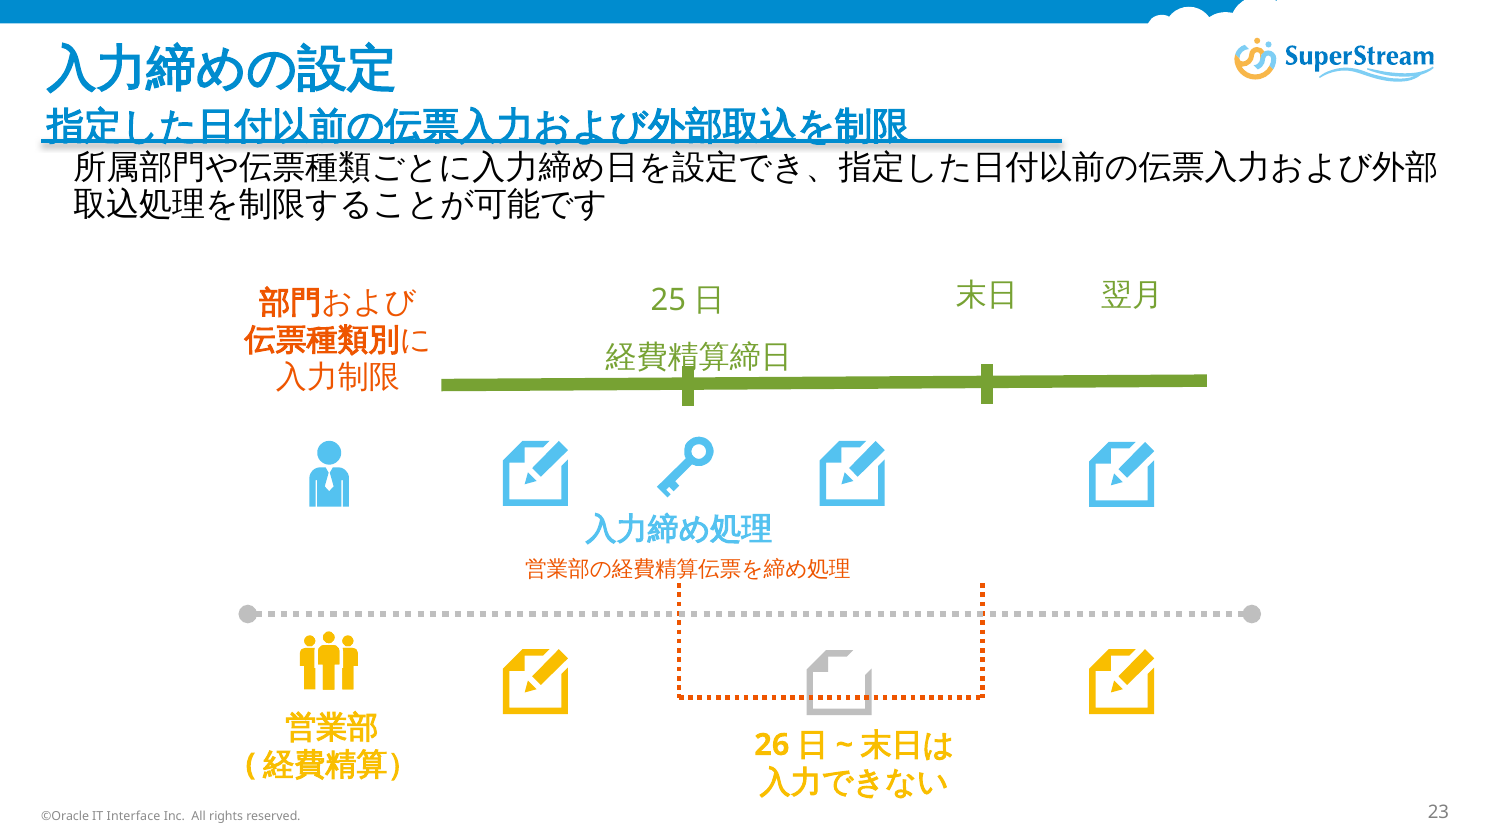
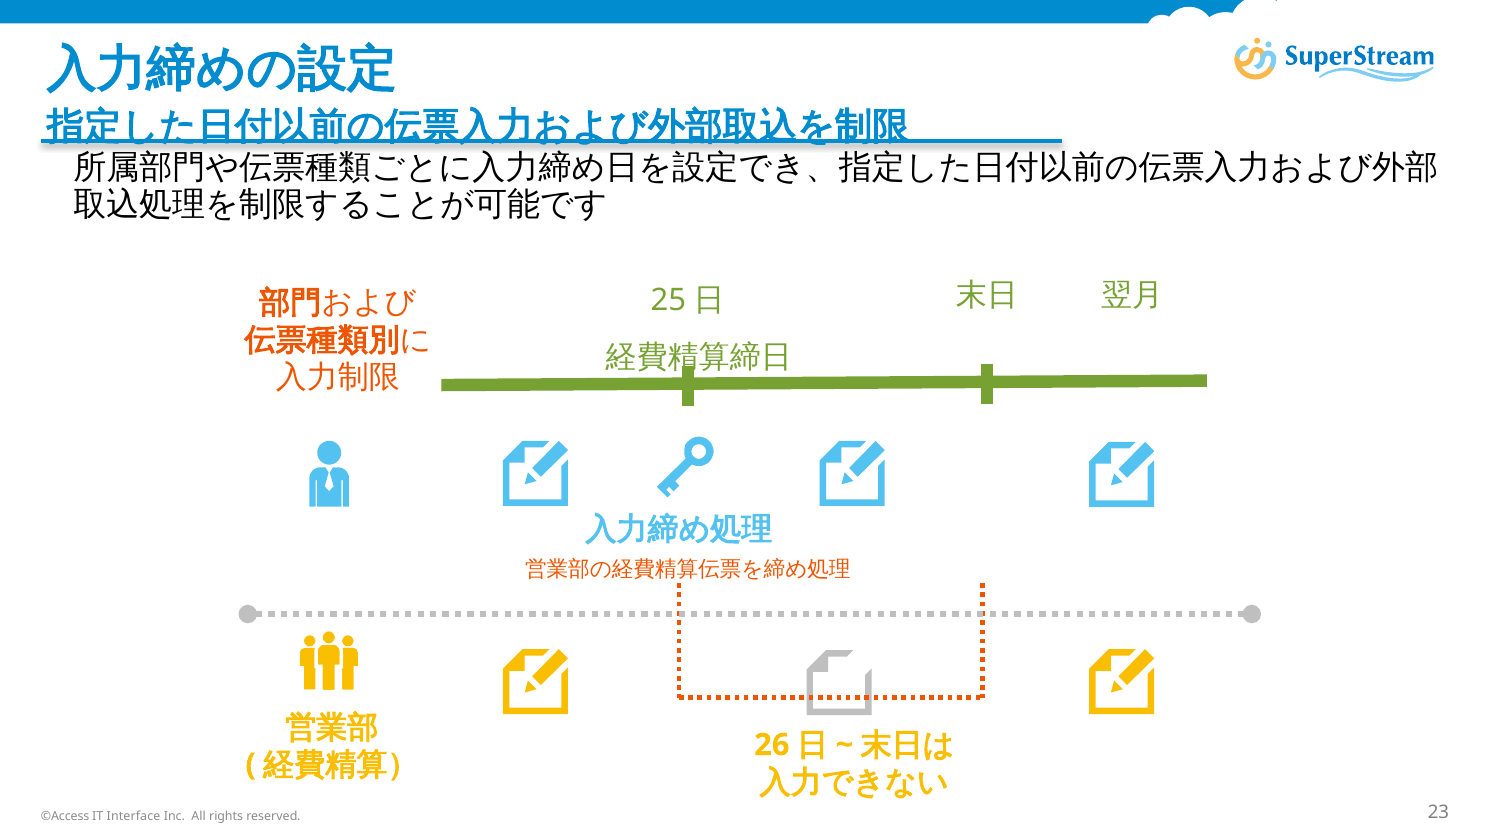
©Oracle: ©Oracle -> ©Access
